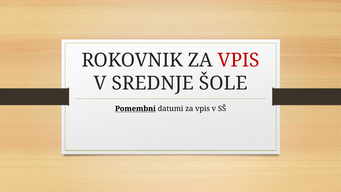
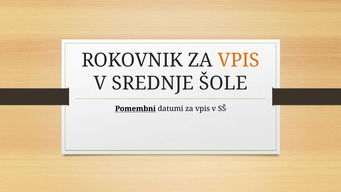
VPIS at (239, 60) colour: red -> orange
